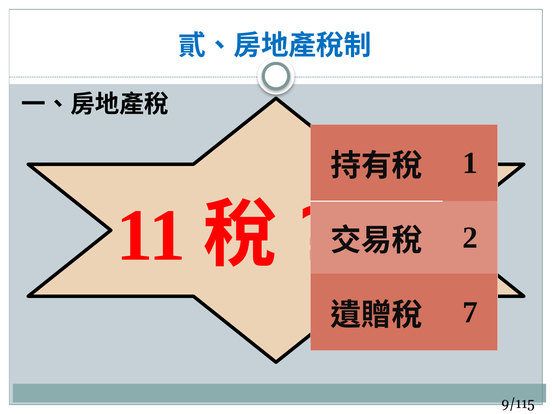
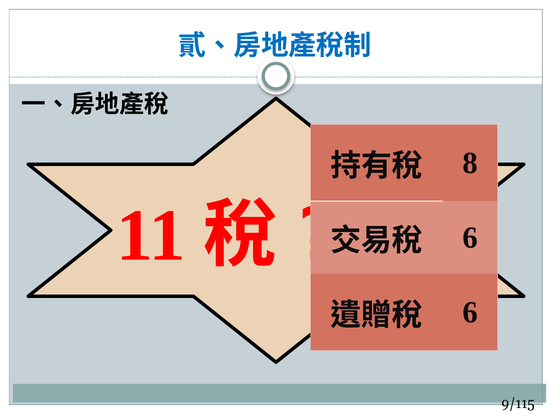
1: 1 -> 8
2 at (470, 238): 2 -> 6
7 at (470, 312): 7 -> 6
